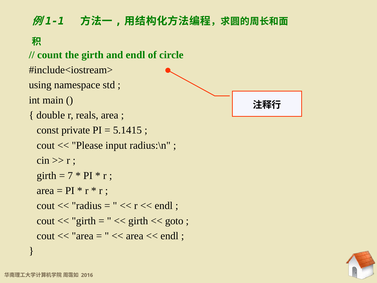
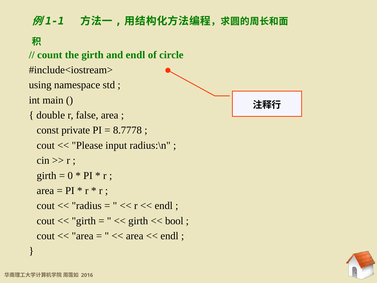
reals: reals -> false
5.1415: 5.1415 -> 8.7778
7: 7 -> 0
goto: goto -> bool
